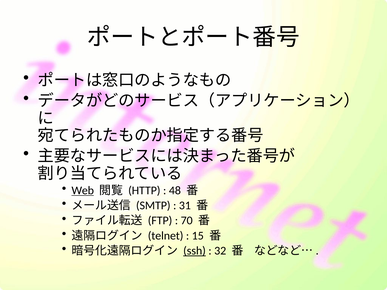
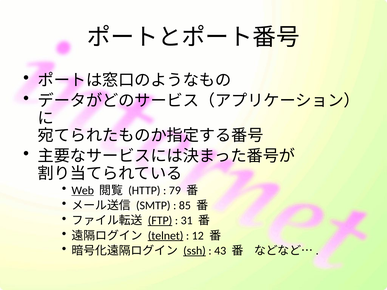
48: 48 -> 79
31: 31 -> 85
FTP underline: none -> present
70: 70 -> 31
telnet underline: none -> present
15: 15 -> 12
32: 32 -> 43
